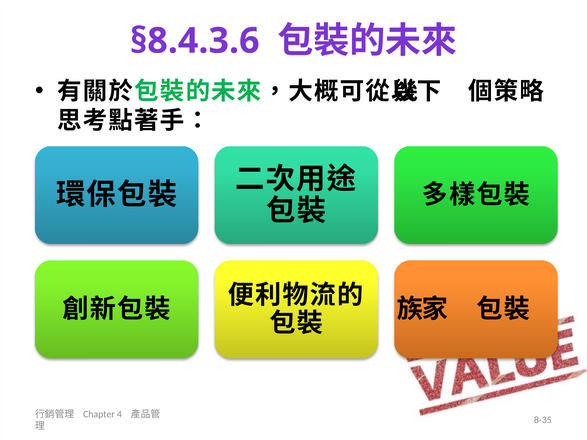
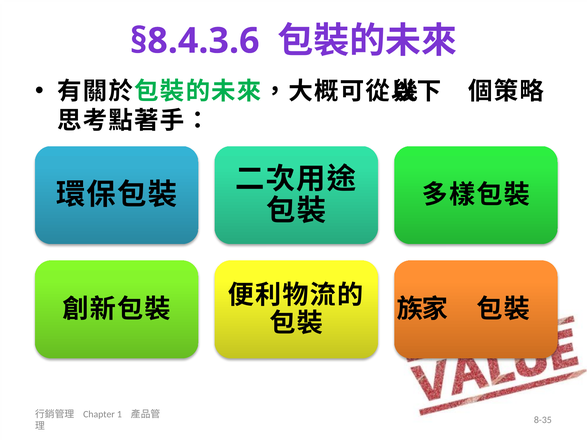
4: 4 -> 1
